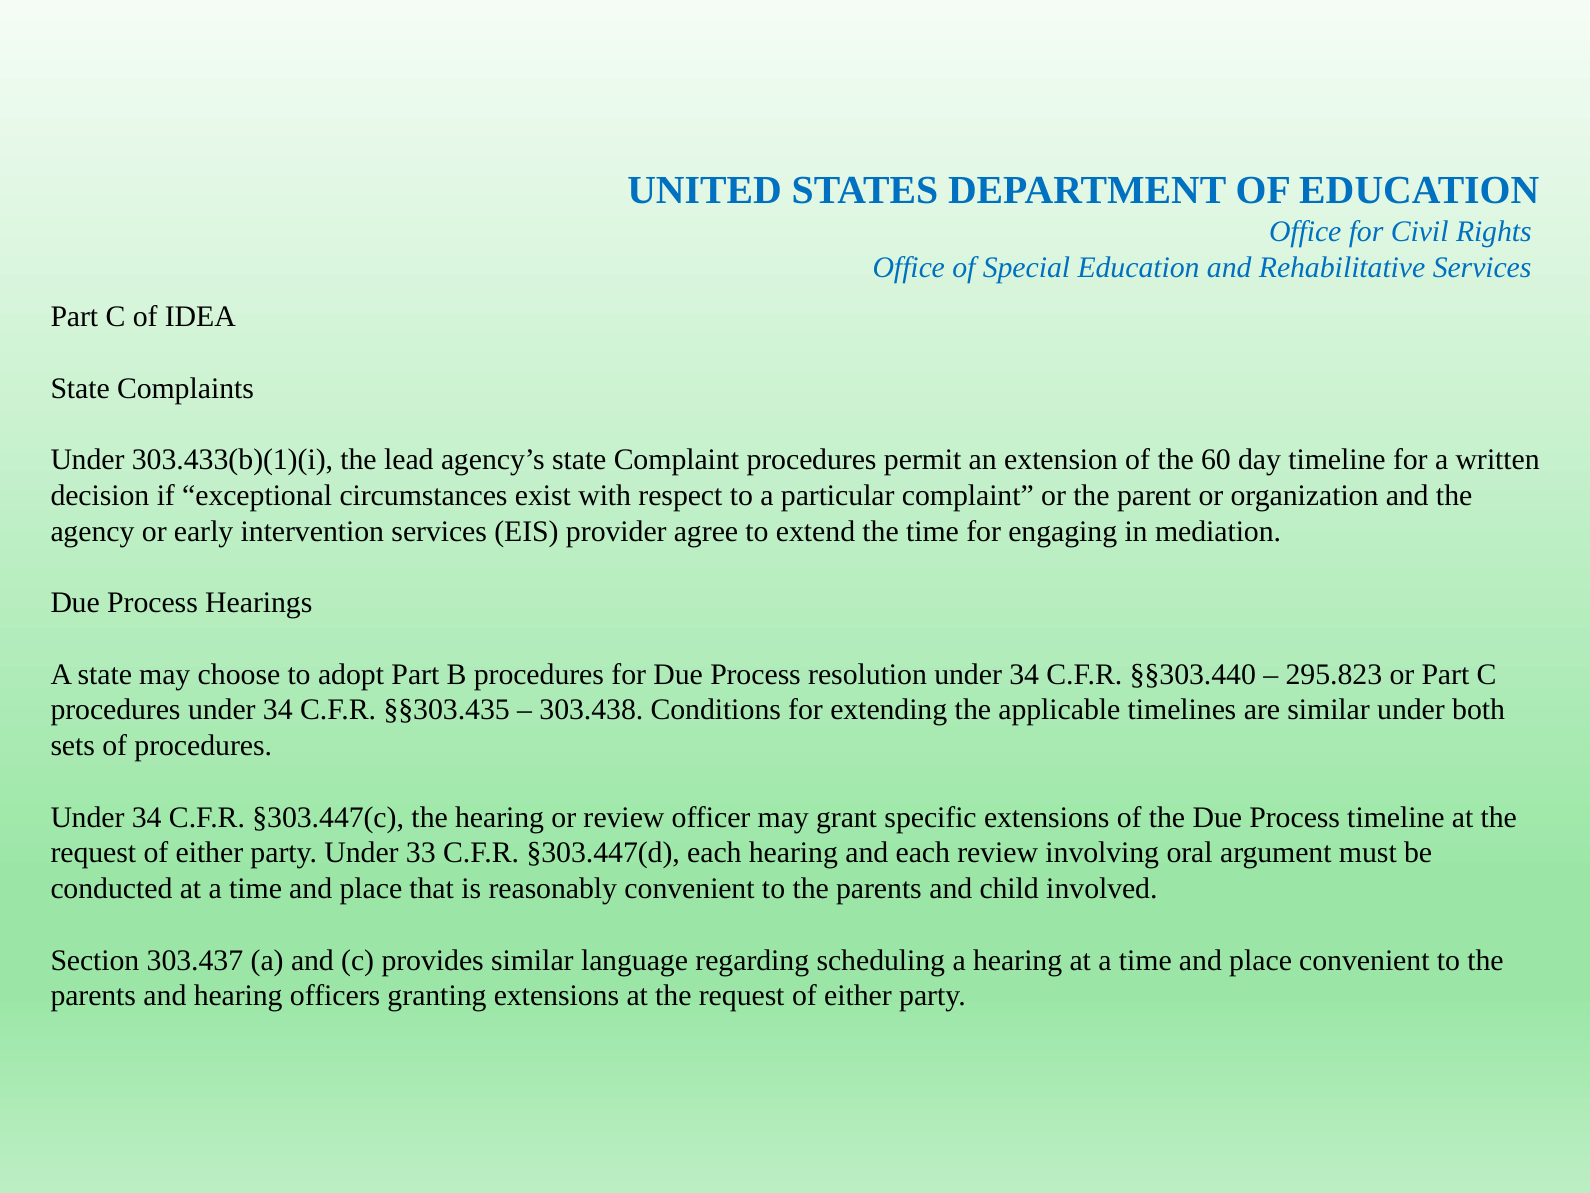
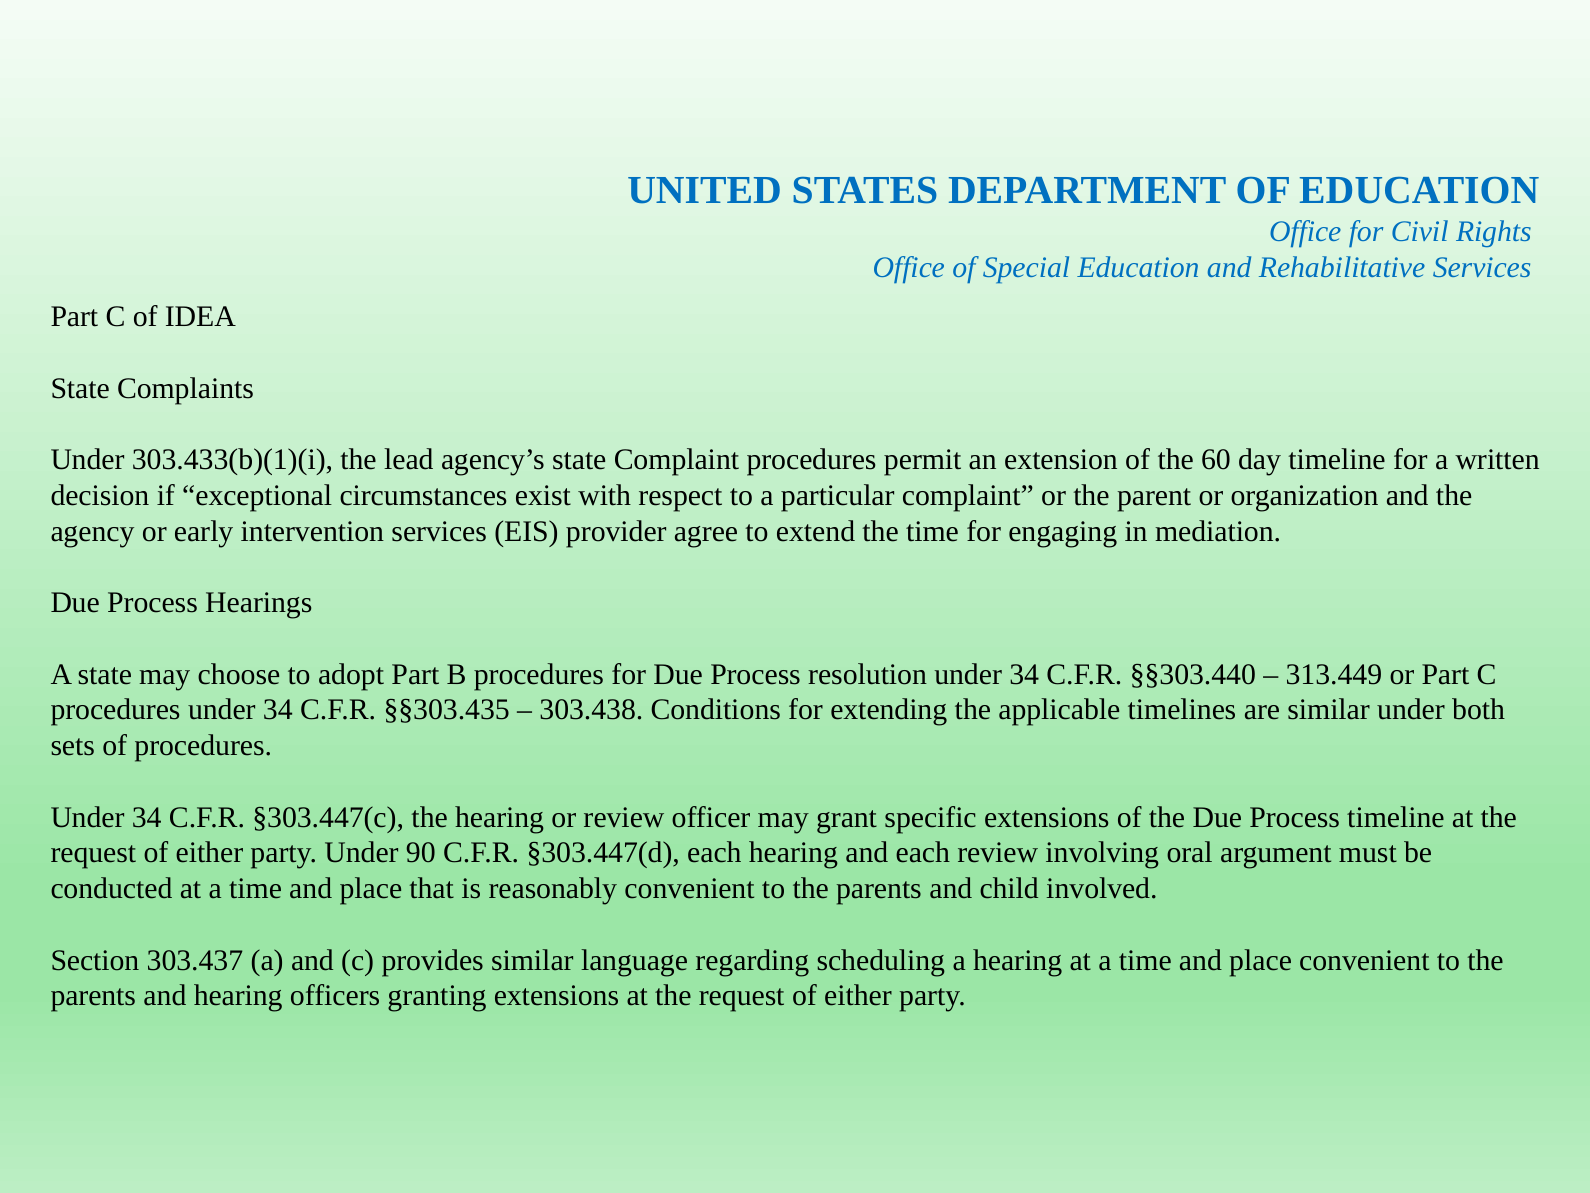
295.823: 295.823 -> 313.449
33: 33 -> 90
